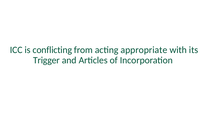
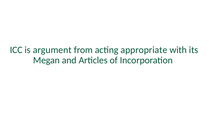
conflicting: conflicting -> argument
Trigger: Trigger -> Megan
